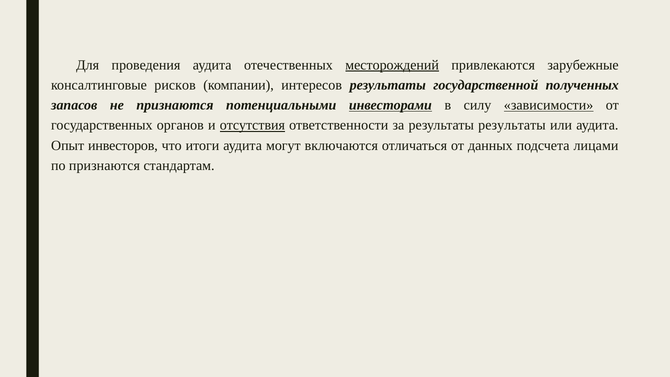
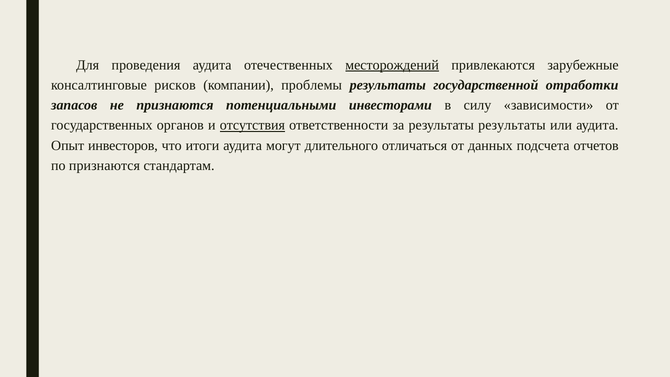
интересов: интересов -> проблемы
полученных: полученных -> отработки
инвесторами underline: present -> none
зависимости underline: present -> none
включаются: включаются -> длительного
лицами: лицами -> отчетов
